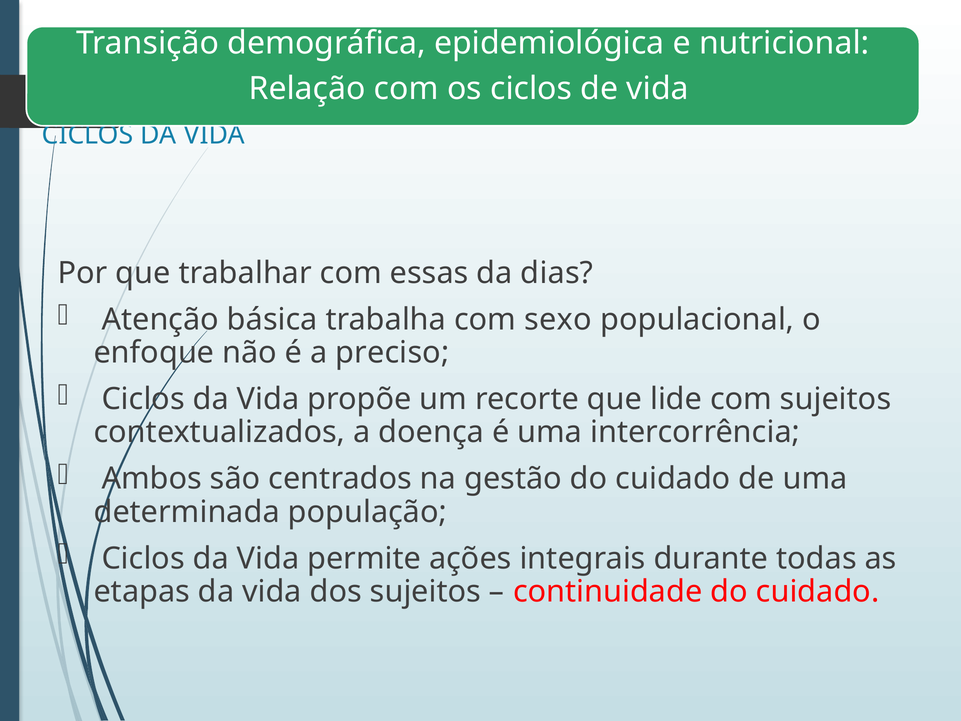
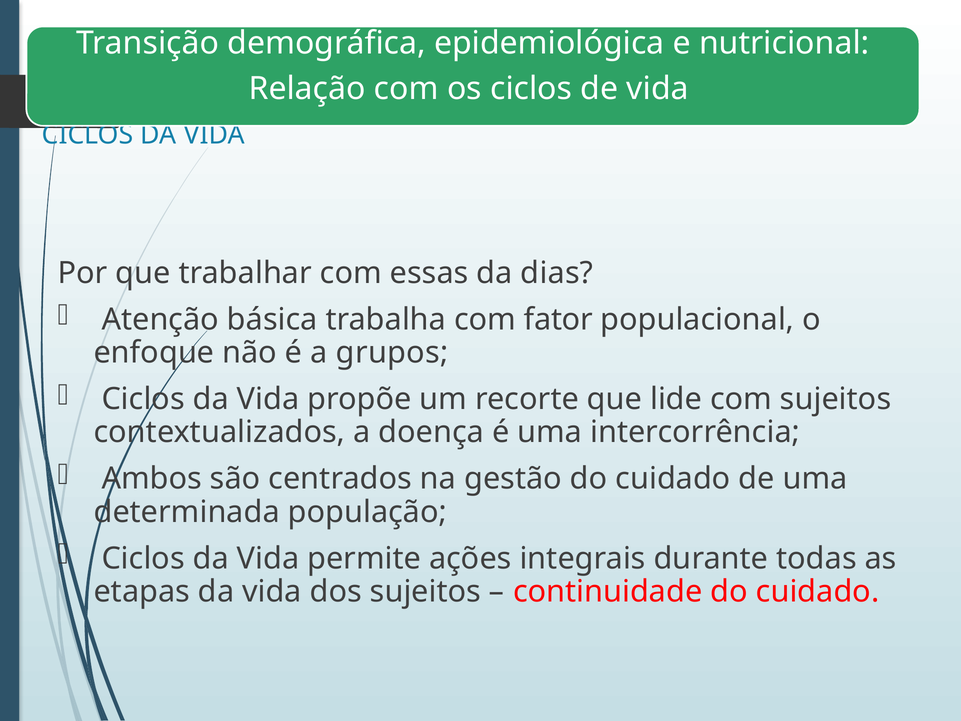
sexo: sexo -> fator
preciso: preciso -> grupos
